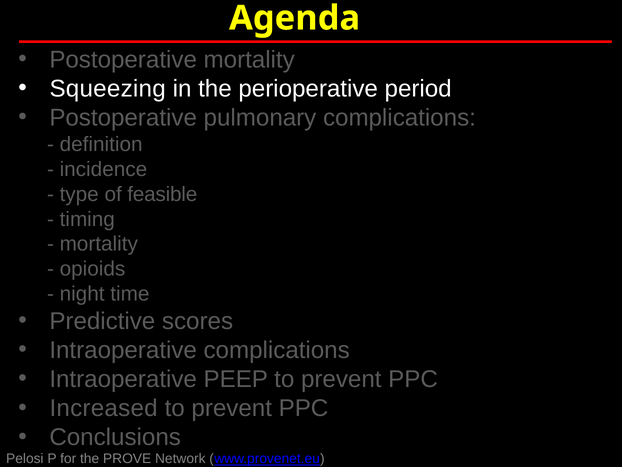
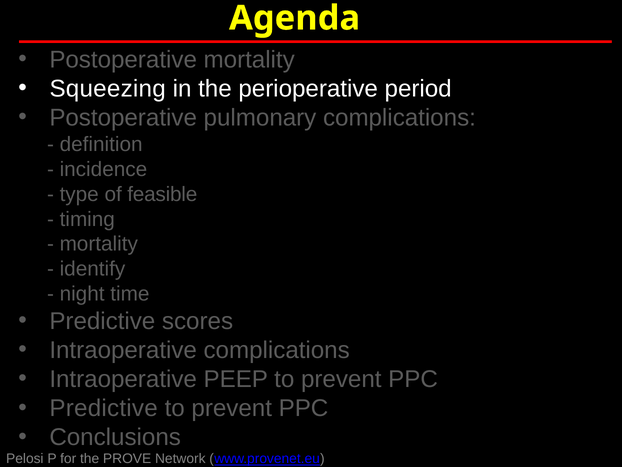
opioids: opioids -> identify
Increased at (104, 408): Increased -> Predictive
